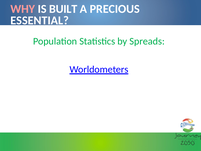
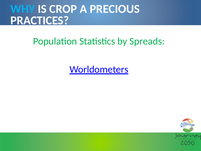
WHY colour: pink -> light blue
BUILT: BUILT -> CROP
ESSENTIAL: ESSENTIAL -> PRACTICES
